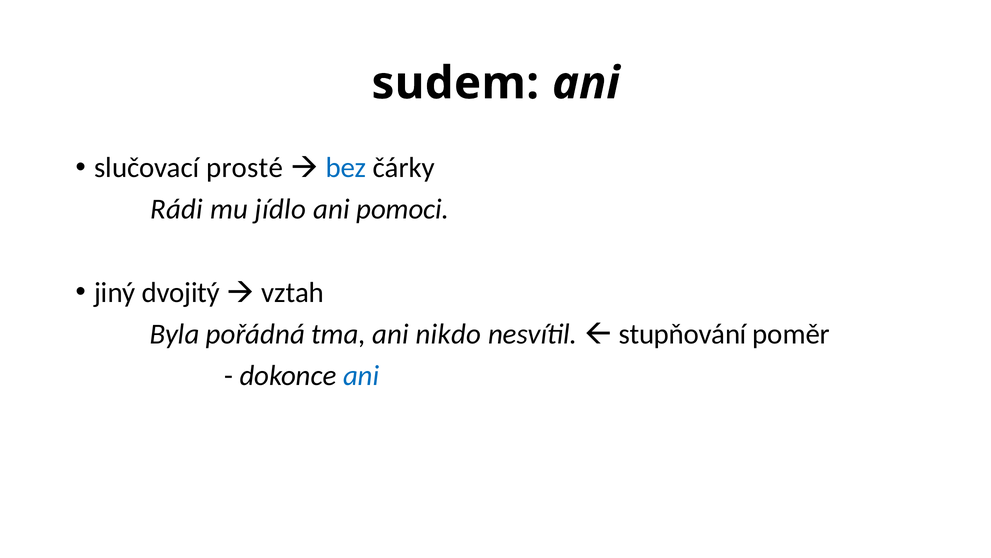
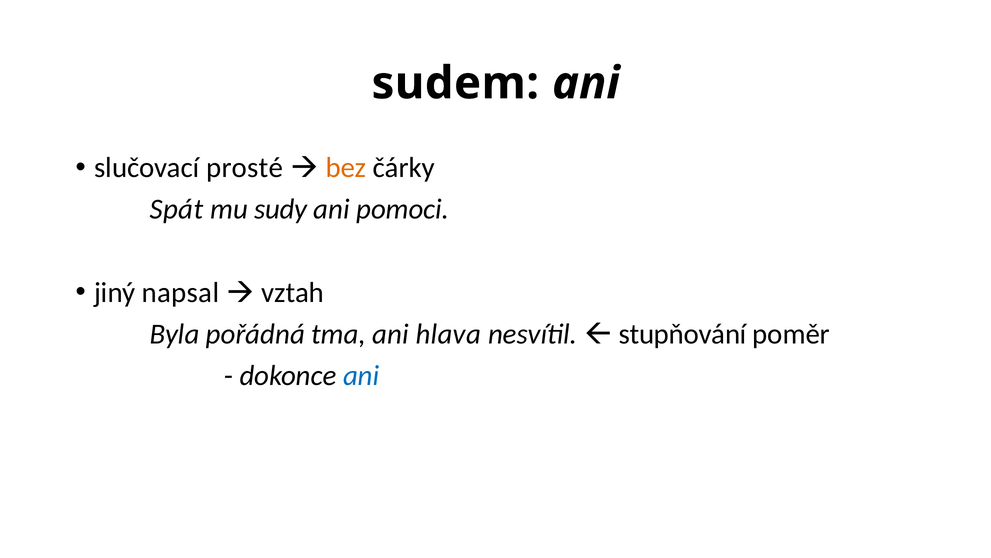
bez colour: blue -> orange
Rádi: Rádi -> Spát
jídlo: jídlo -> sudy
dvojitý: dvojitý -> napsal
nikdo: nikdo -> hlava
